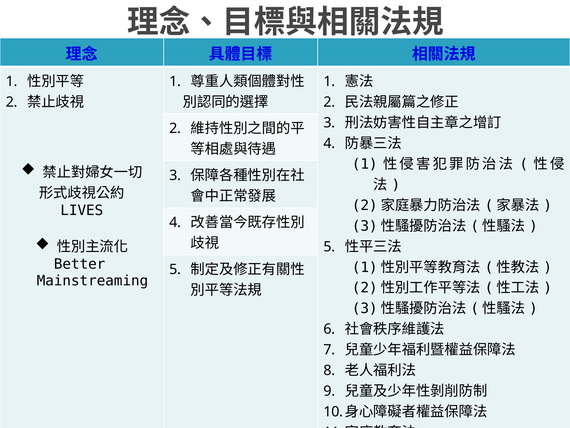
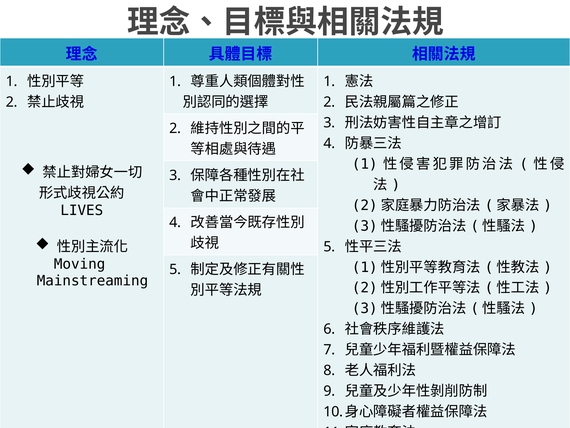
Better: Better -> Moving
